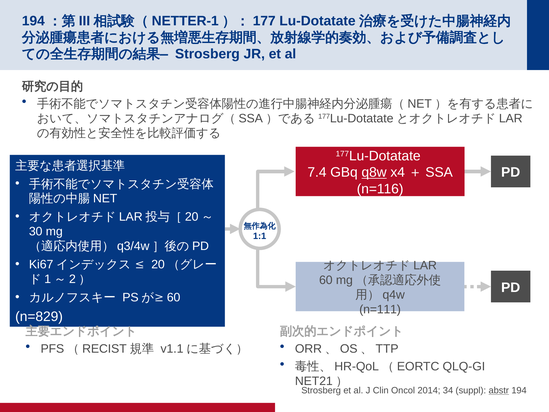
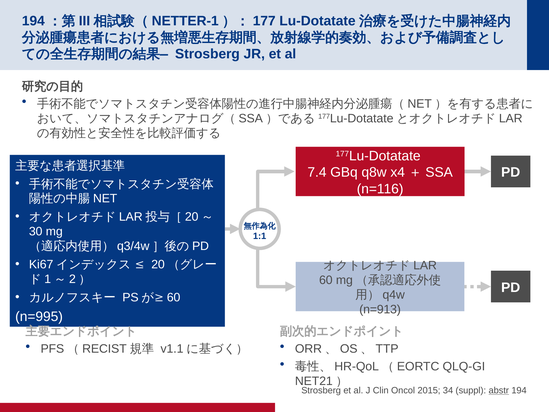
q8w underline: present -> none
n=111: n=111 -> n=913
n=829: n=829 -> n=995
2014: 2014 -> 2015
